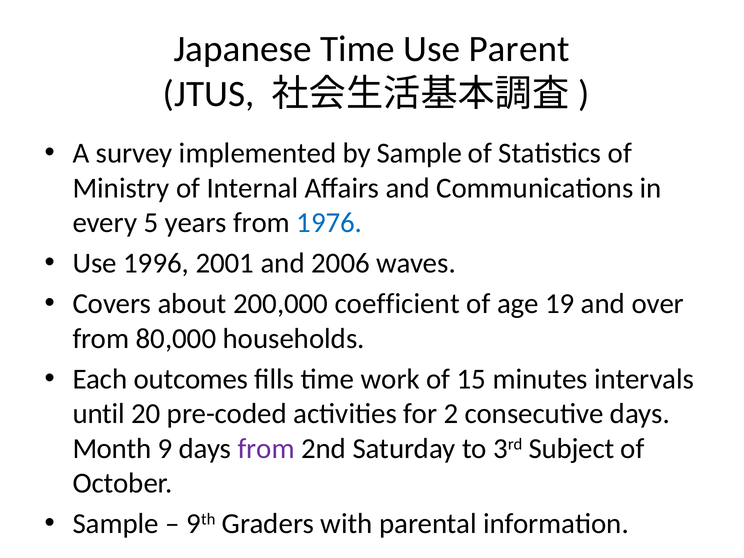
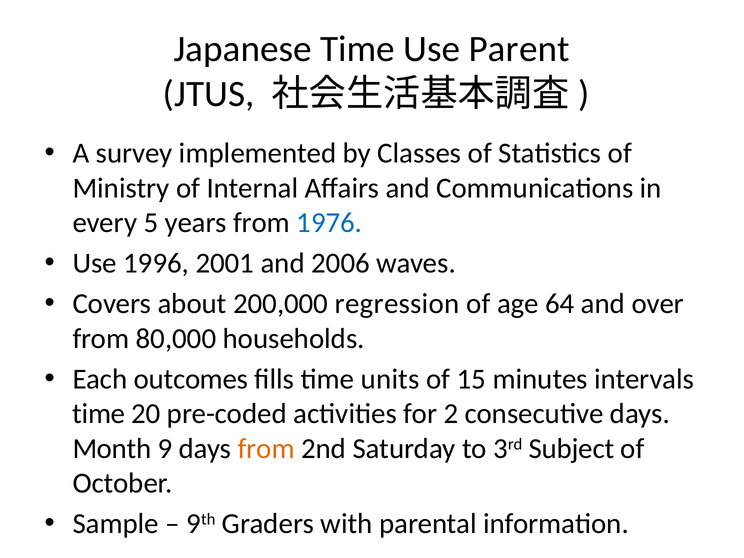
by Sample: Sample -> Classes
coefficient: coefficient -> regression
19: 19 -> 64
work: work -> units
until at (99, 414): until -> time
from at (266, 449) colour: purple -> orange
